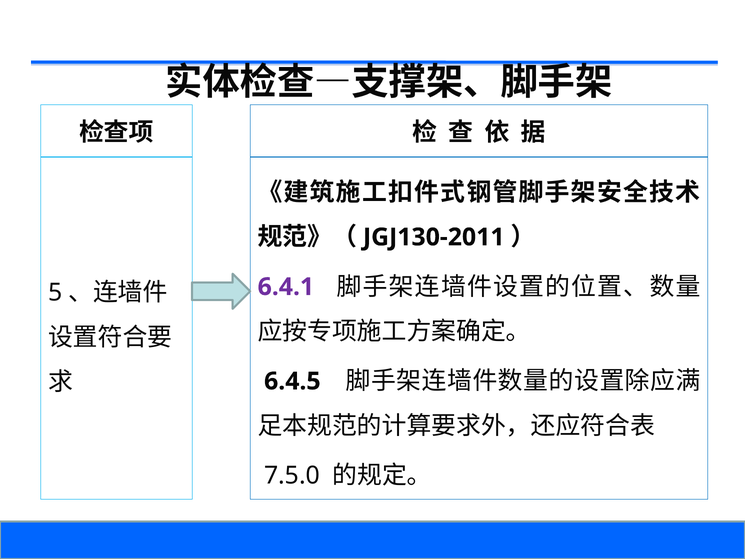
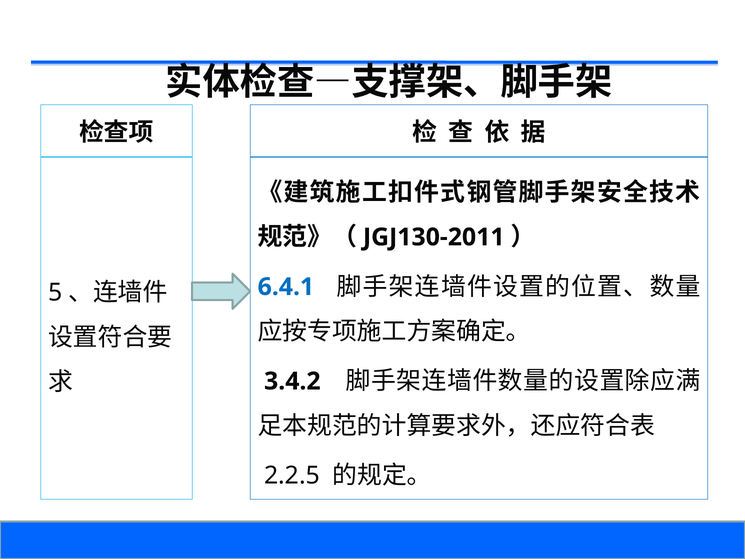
6.4.1 colour: purple -> blue
6.4.5: 6.4.5 -> 3.4.2
7.5.0: 7.5.0 -> 2.2.5
